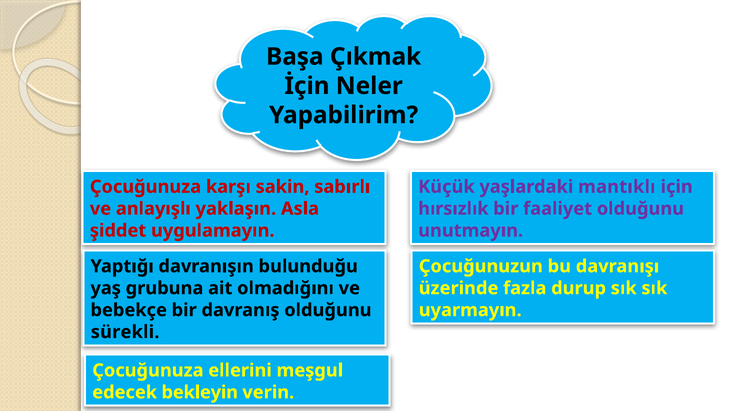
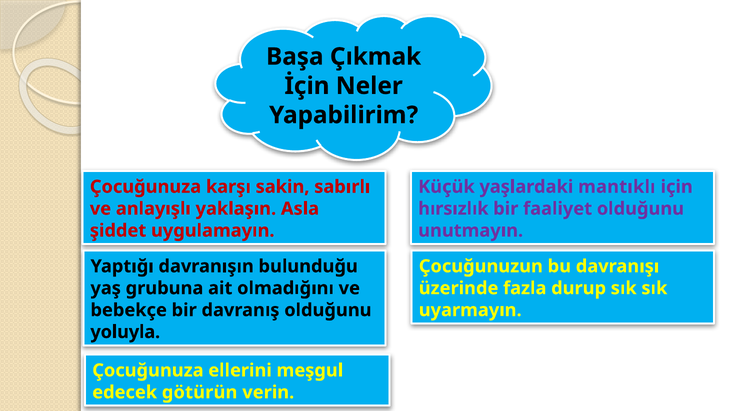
sürekli: sürekli -> yoluyla
bekleyin: bekleyin -> götürün
